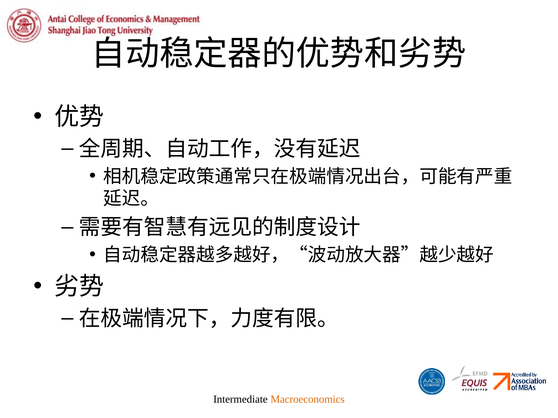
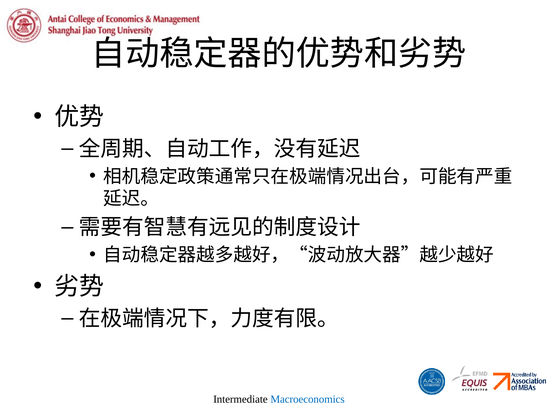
Macroeconomics colour: orange -> blue
